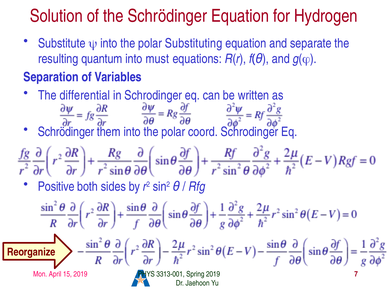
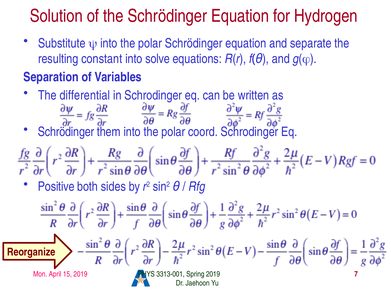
polar Substituting: Substituting -> Schrödinger
quantum: quantum -> constant
must: must -> solve
